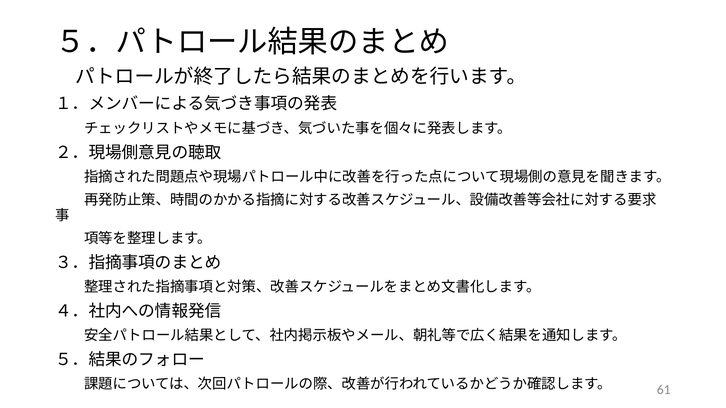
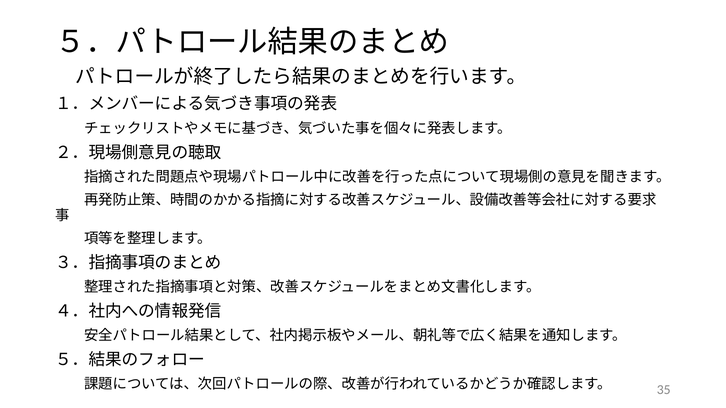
61: 61 -> 35
